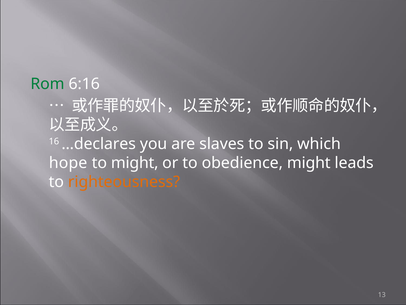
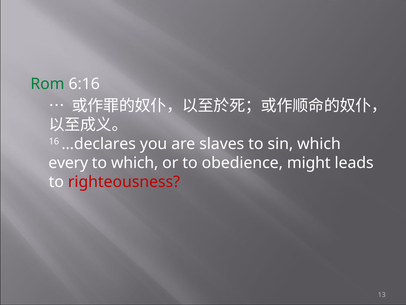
hope: hope -> every
to might: might -> which
righteousness colour: orange -> red
